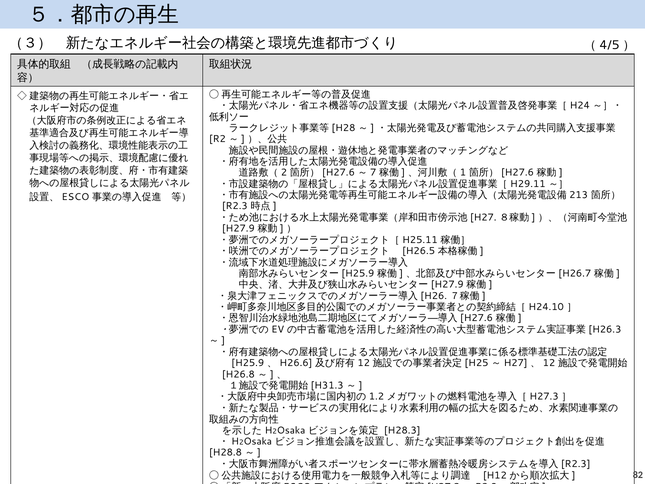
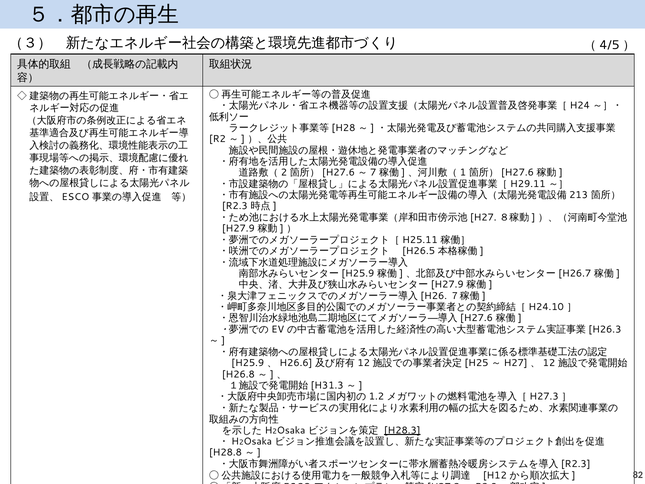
H28.3 underline: none -> present
